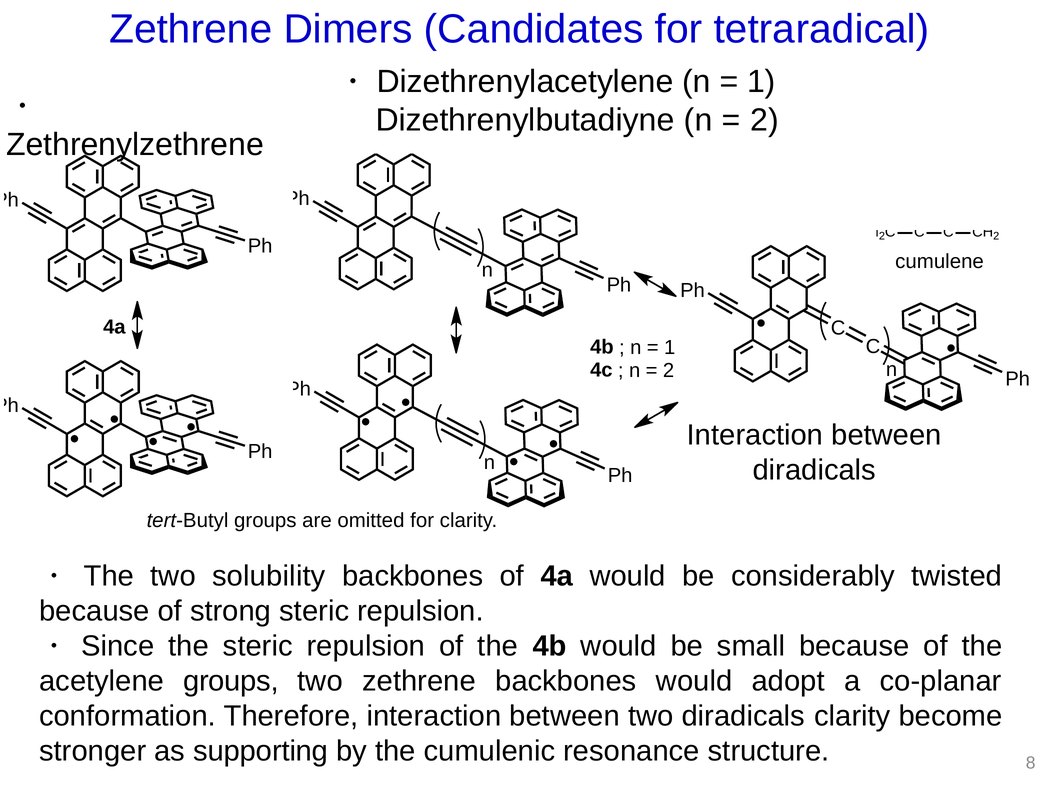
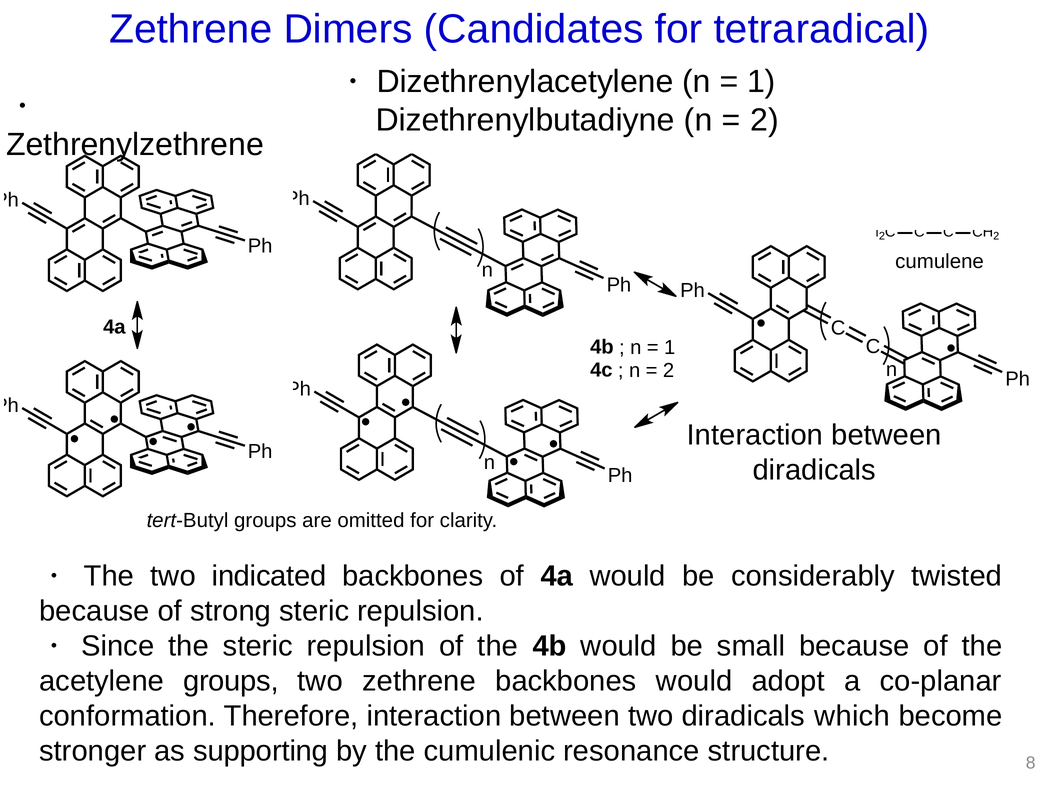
solubility: solubility -> indicated
diradicals clarity: clarity -> which
